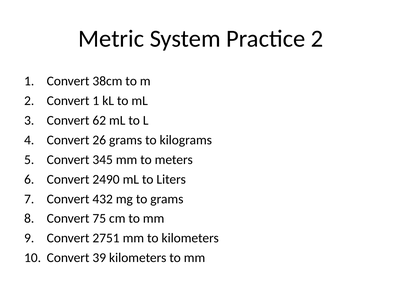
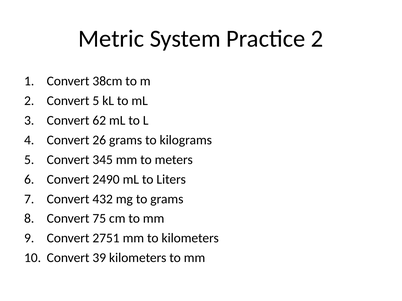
Convert 1: 1 -> 5
